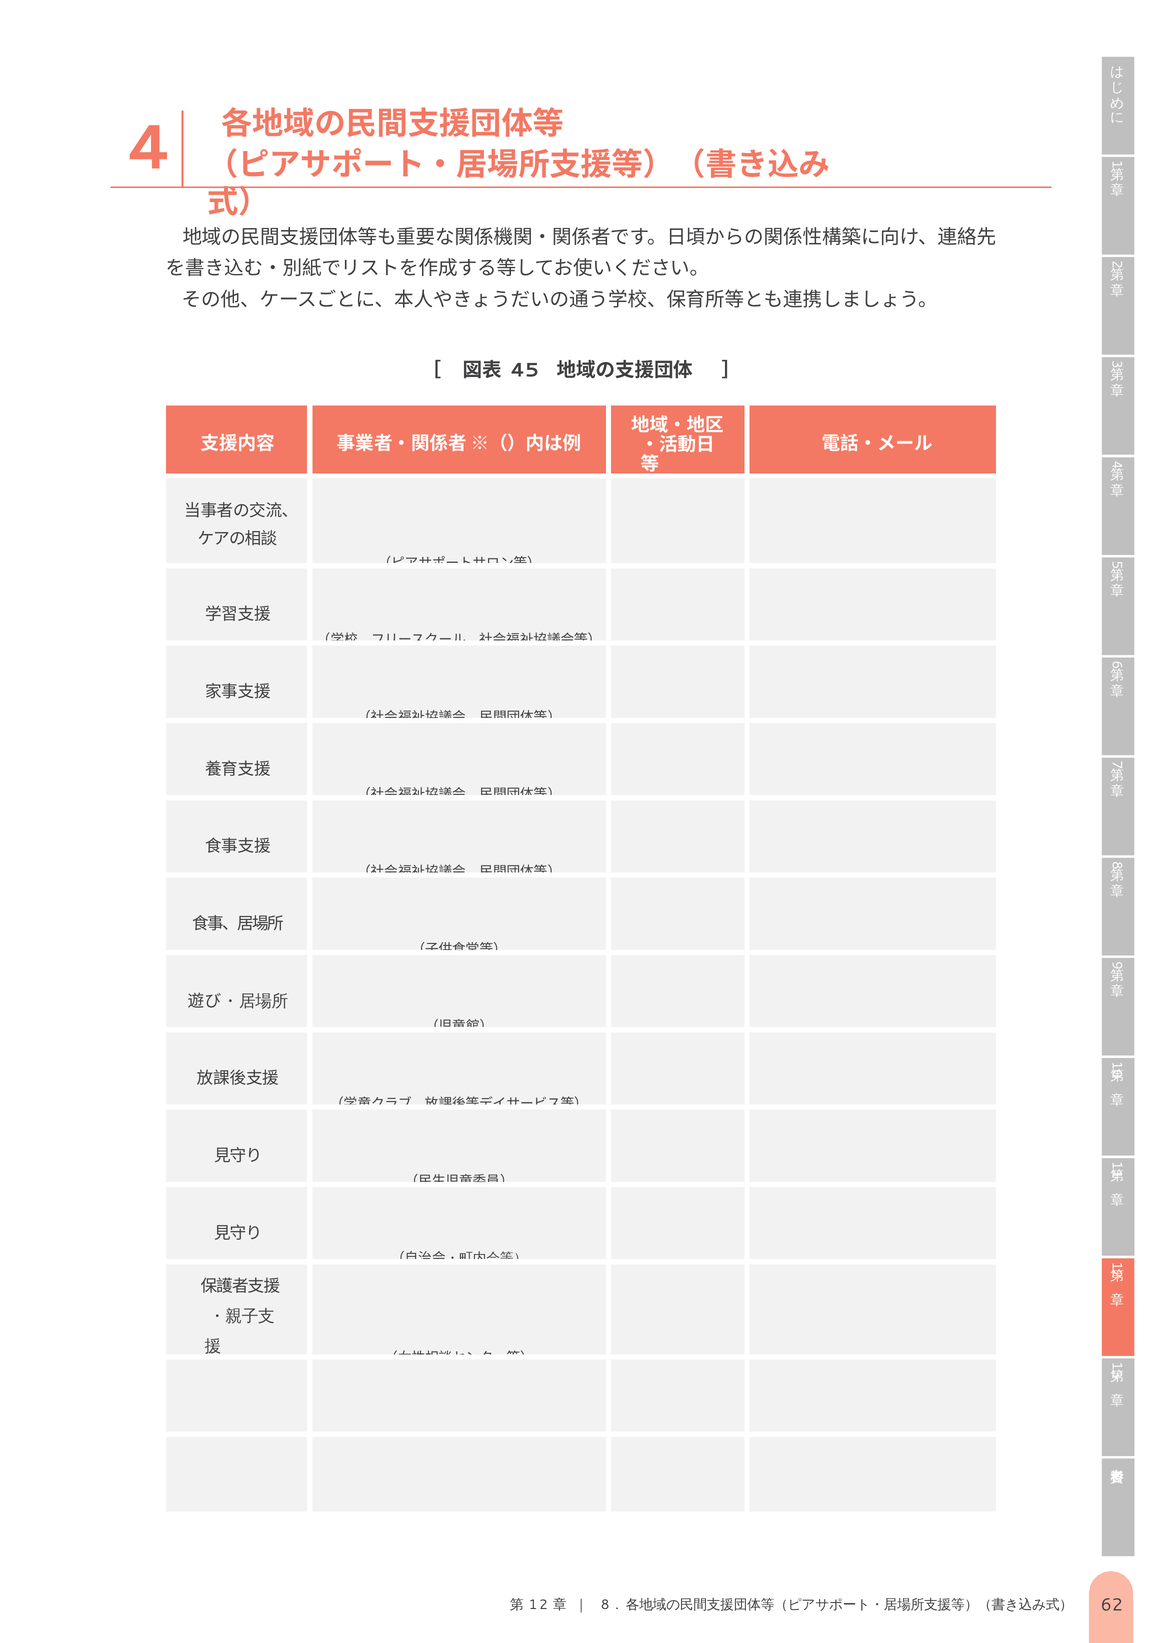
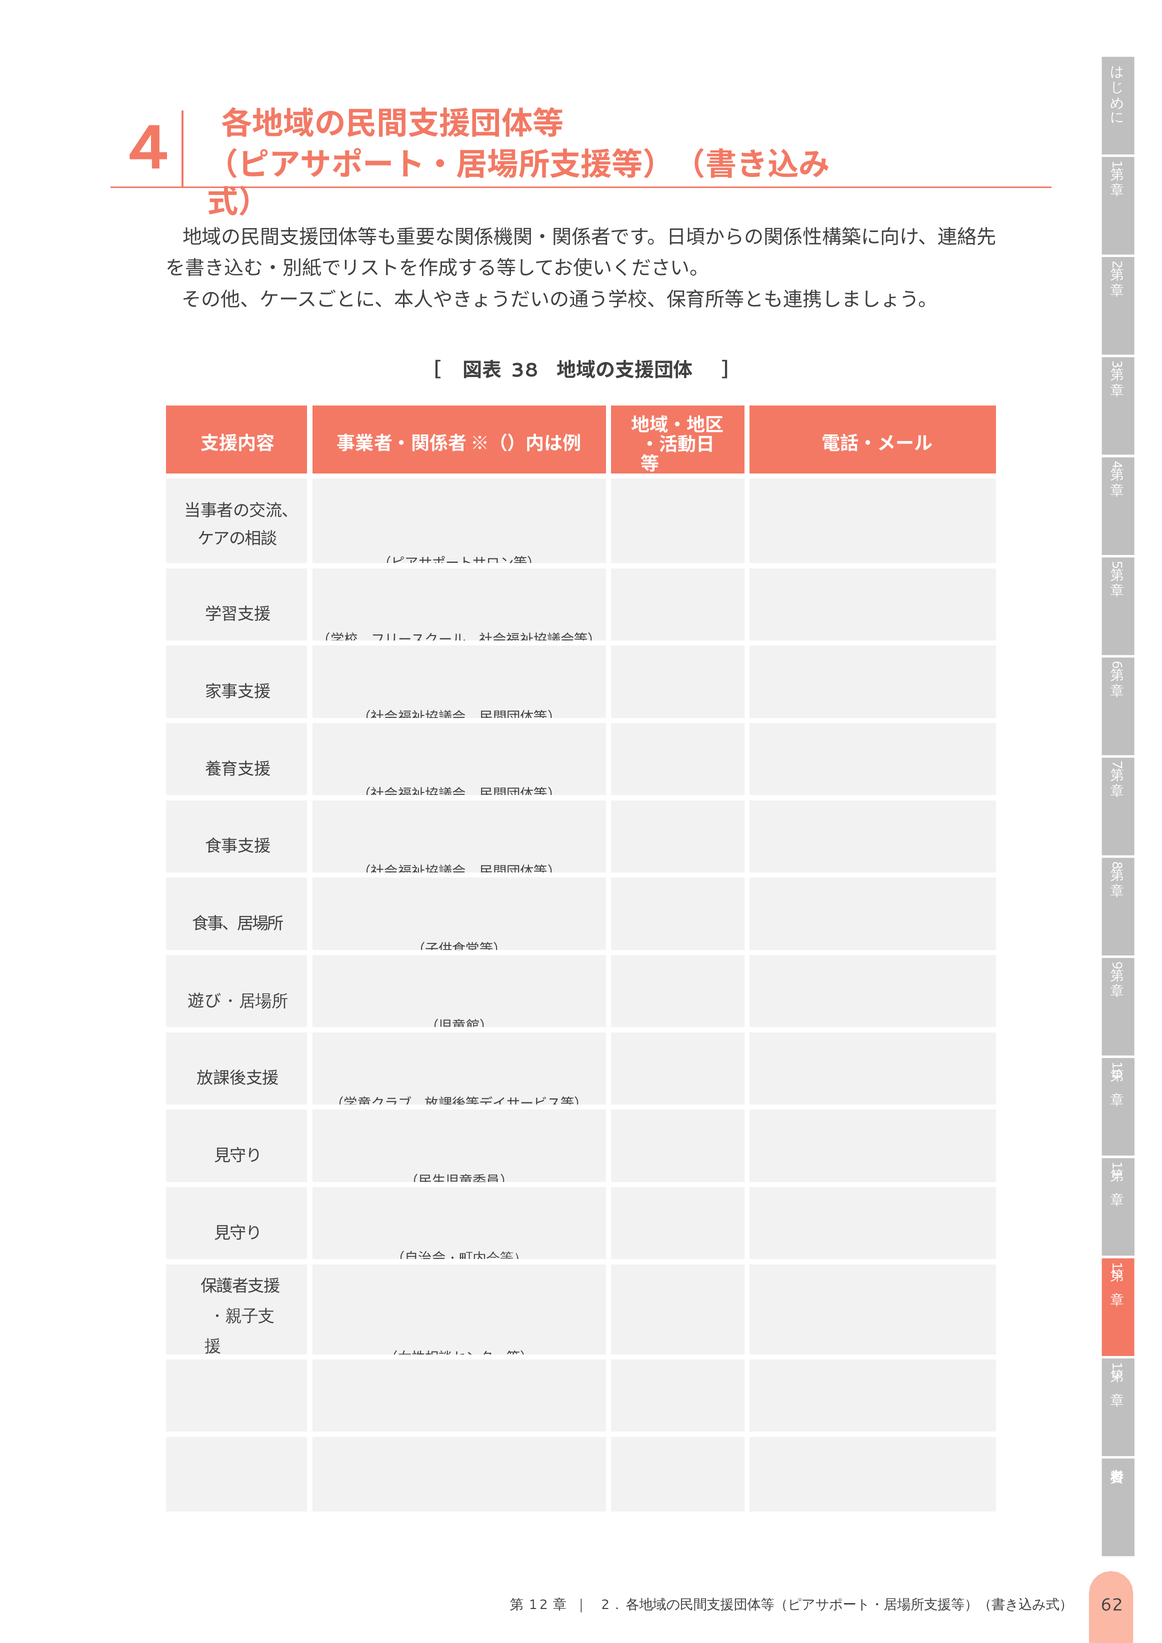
45: 45 -> 38
8 at (605, 1605): 8 -> 2
